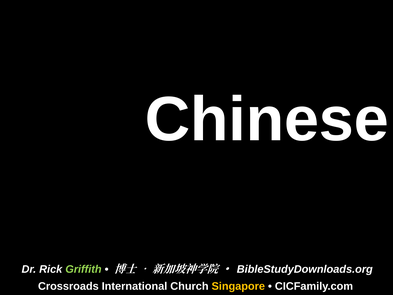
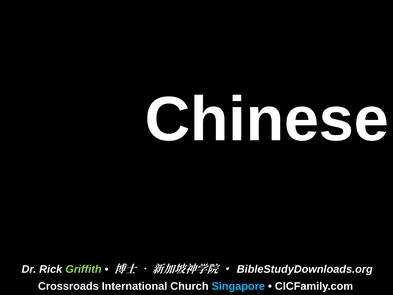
Singapore colour: yellow -> light blue
